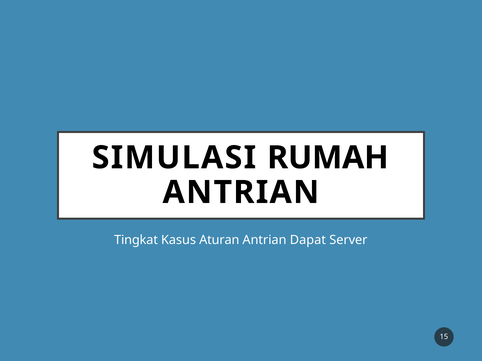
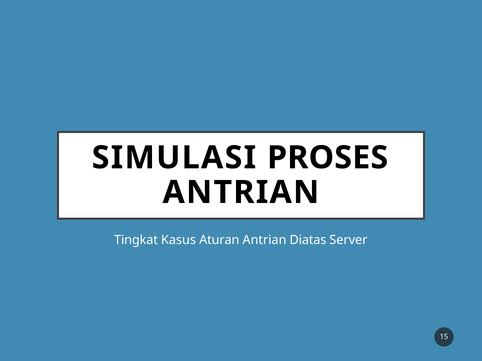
RUMAH: RUMAH -> PROSES
Dapat: Dapat -> Diatas
